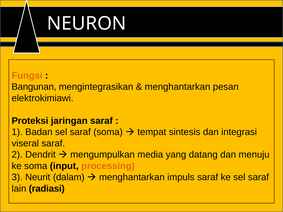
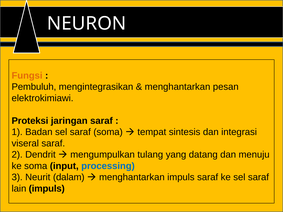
Bangunan: Bangunan -> Pembuluh
media: media -> tulang
processing colour: orange -> blue
lain radiasi: radiasi -> impuls
